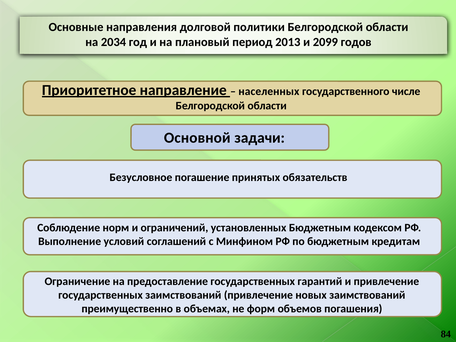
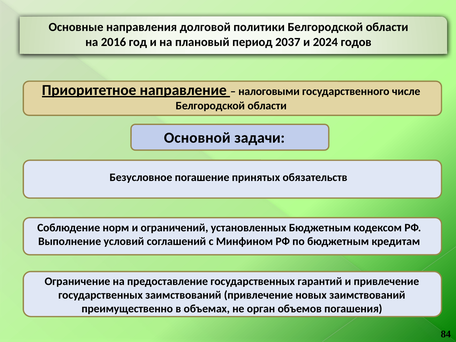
2034: 2034 -> 2016
2013: 2013 -> 2037
2099: 2099 -> 2024
населенных: населенных -> налоговыми
форм: форм -> орган
